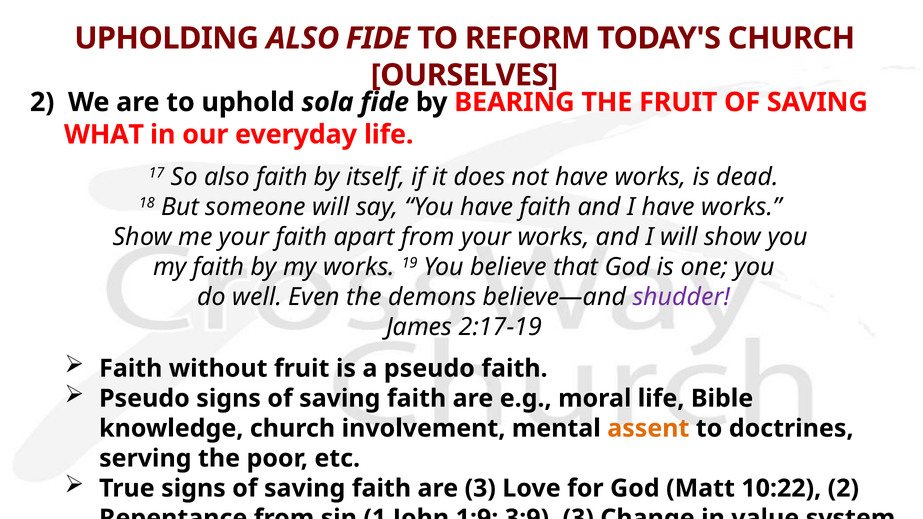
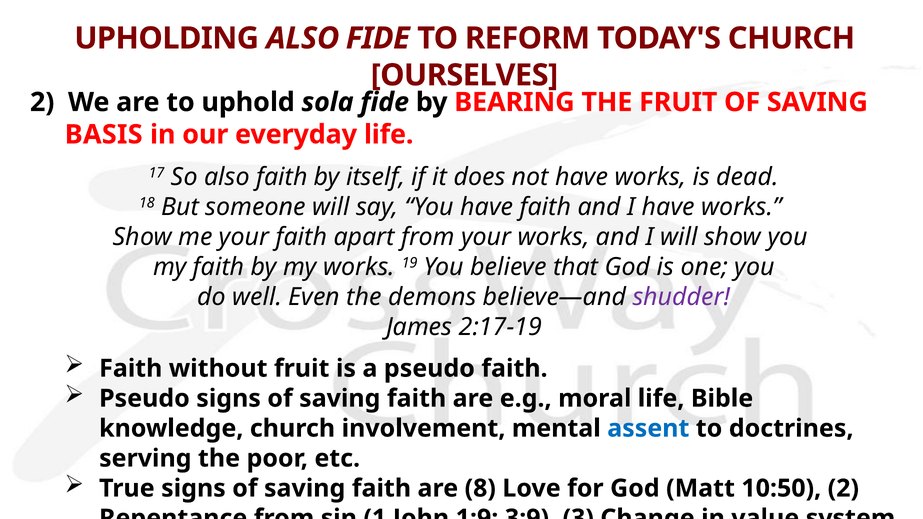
WHAT: WHAT -> BASIS
assent colour: orange -> blue
are 3: 3 -> 8
10:22: 10:22 -> 10:50
